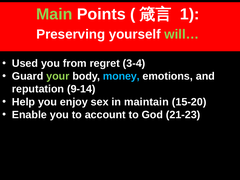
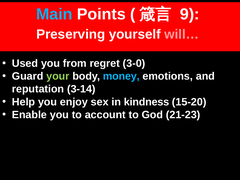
Main colour: light green -> light blue
1: 1 -> 9
will… colour: light green -> pink
3-4: 3-4 -> 3-0
9-14: 9-14 -> 3-14
maintain: maintain -> kindness
